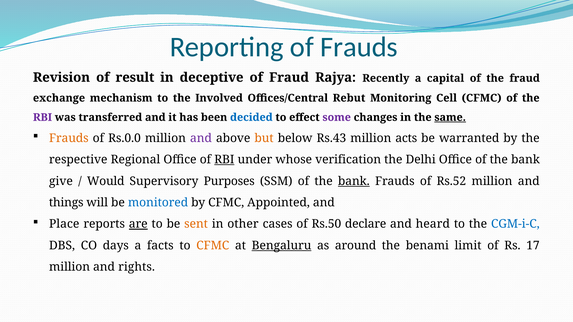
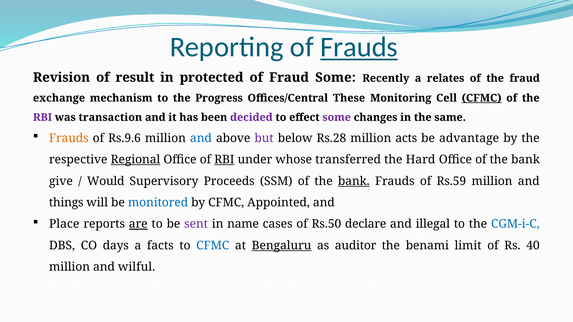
Frauds at (359, 47) underline: none -> present
deceptive: deceptive -> protected
Fraud Rajya: Rajya -> Some
capital: capital -> relates
Involved: Involved -> Progress
Rebut: Rebut -> These
CFMC at (482, 98) underline: none -> present
transferred: transferred -> transaction
decided colour: blue -> purple
same underline: present -> none
Rs.0.0: Rs.0.0 -> Rs.9.6
and at (201, 138) colour: purple -> blue
but colour: orange -> purple
Rs.43: Rs.43 -> Rs.28
warranted: warranted -> advantage
Regional underline: none -> present
verification: verification -> transferred
Delhi: Delhi -> Hard
Purposes: Purposes -> Proceeds
Rs.52: Rs.52 -> Rs.59
sent colour: orange -> purple
other: other -> name
heard: heard -> illegal
CFMC at (213, 246) colour: orange -> blue
around: around -> auditor
17: 17 -> 40
rights: rights -> wilful
